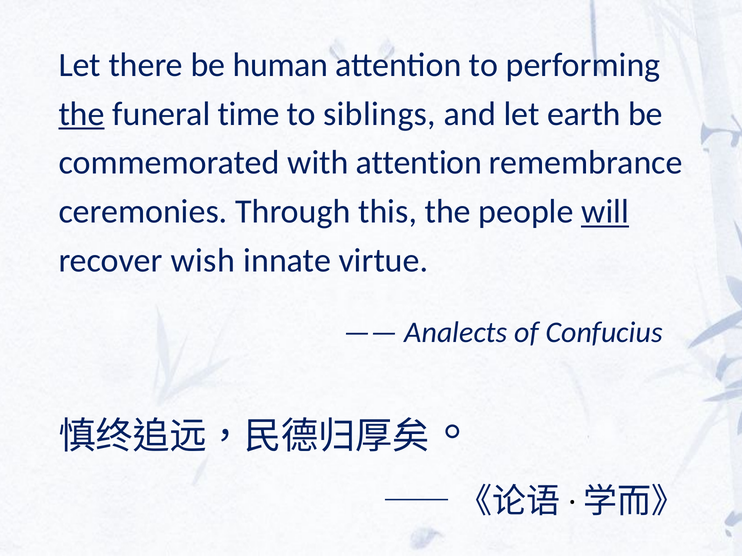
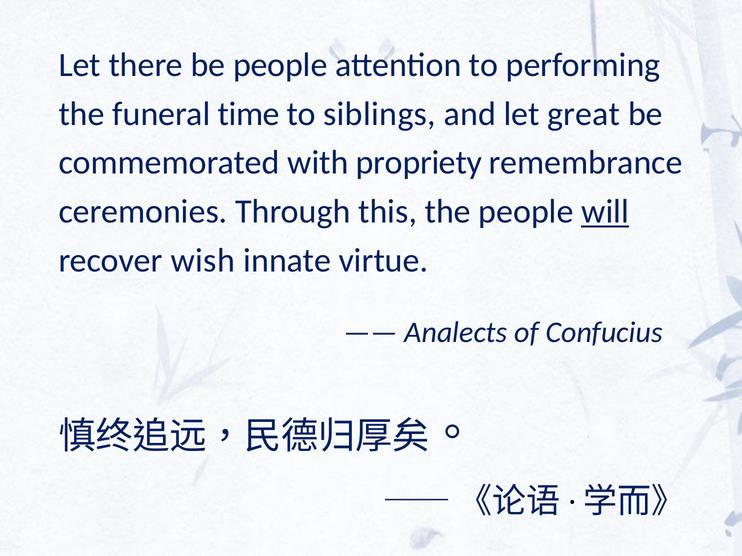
be human: human -> people
the at (82, 114) underline: present -> none
earth: earth -> great
with attention: attention -> propriety
